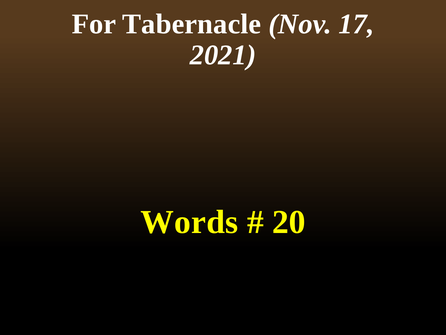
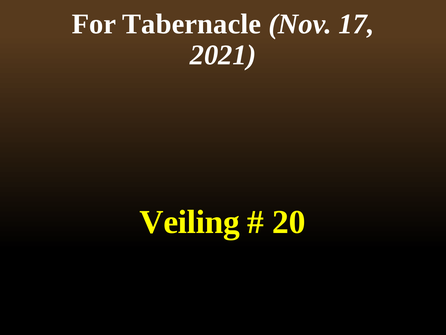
Words: Words -> Veiling
